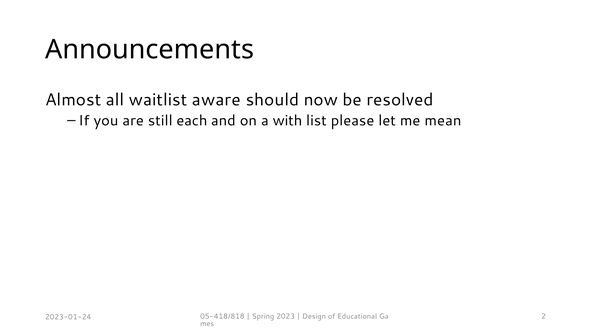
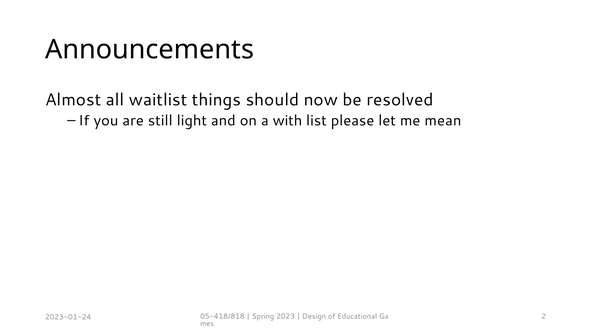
aware: aware -> things
each: each -> light
